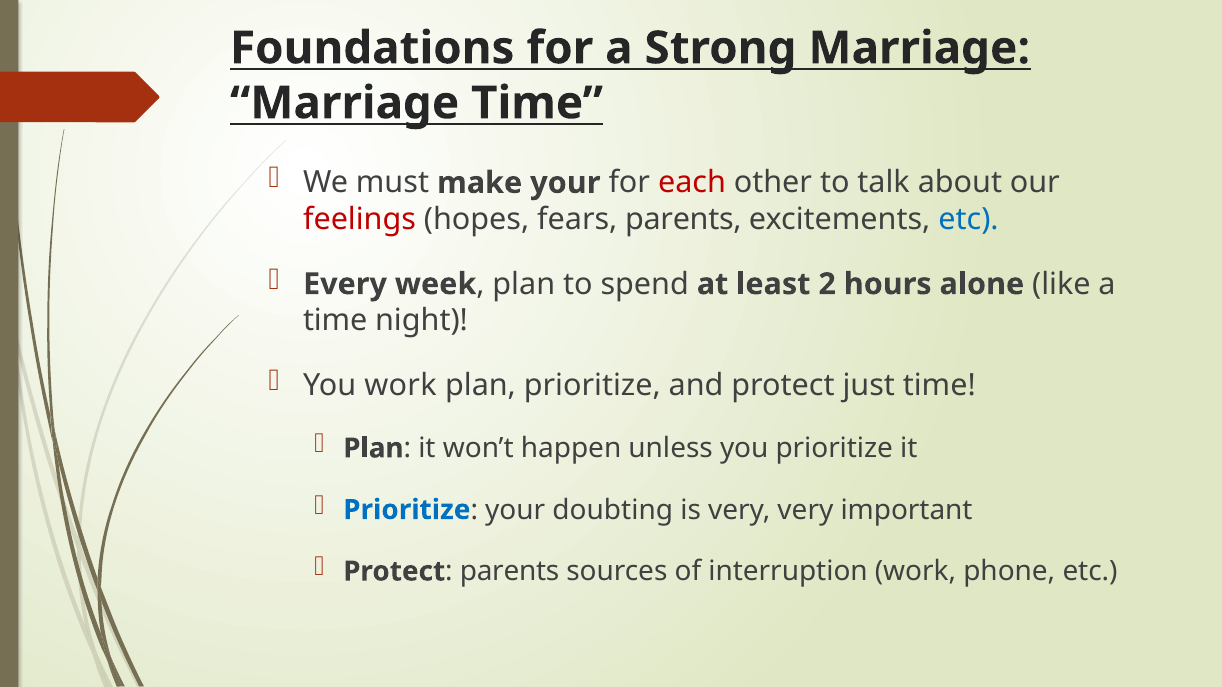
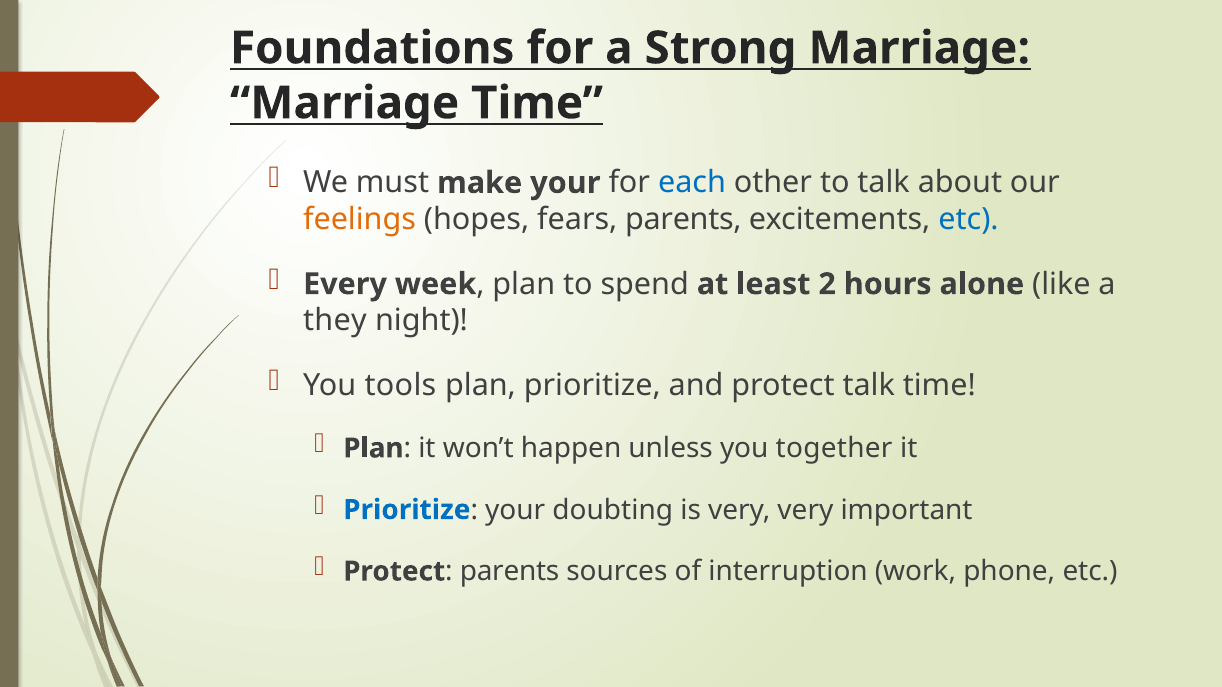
each colour: red -> blue
feelings colour: red -> orange
time at (335, 321): time -> they
You work: work -> tools
protect just: just -> talk
you prioritize: prioritize -> together
